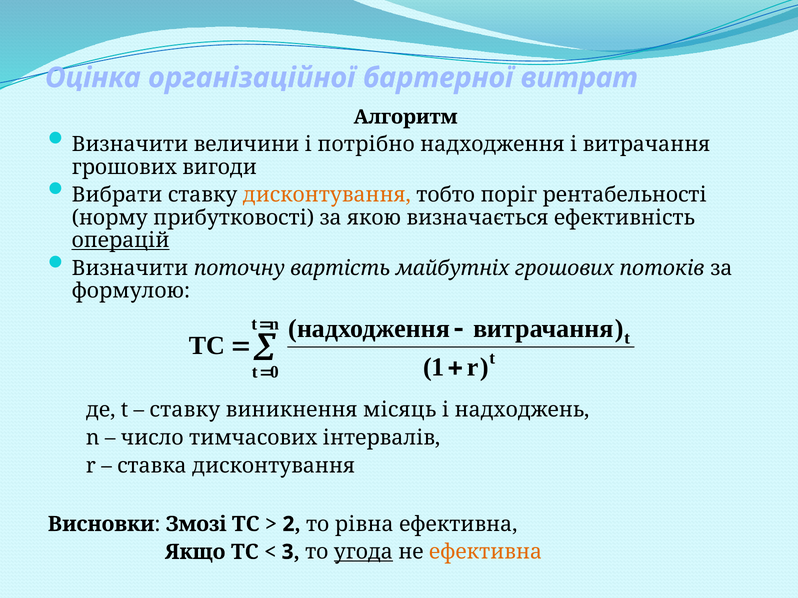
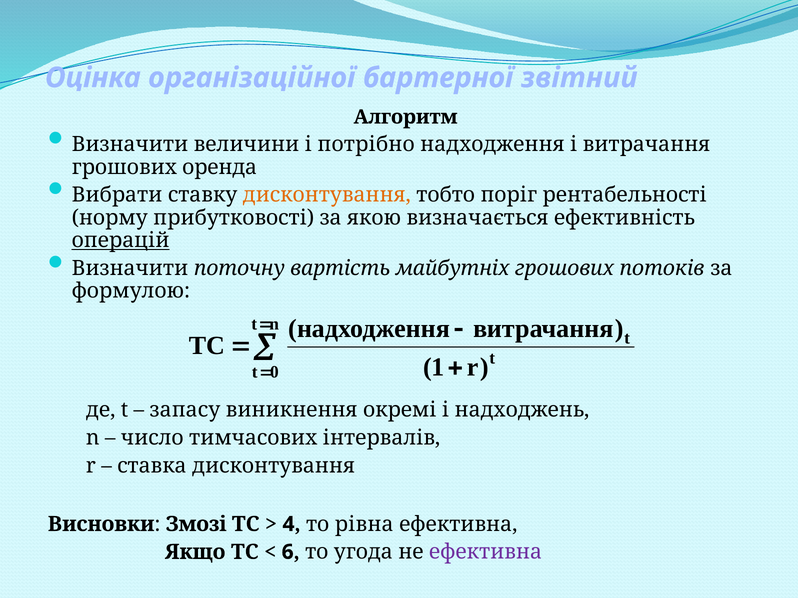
витрат: витрат -> звітний
вигоди: вигоди -> оренда
ставку at (185, 410): ставку -> запасу
місяць: місяць -> окремі
2: 2 -> 4
3: 3 -> 6
угода underline: present -> none
ефективна at (486, 552) colour: orange -> purple
